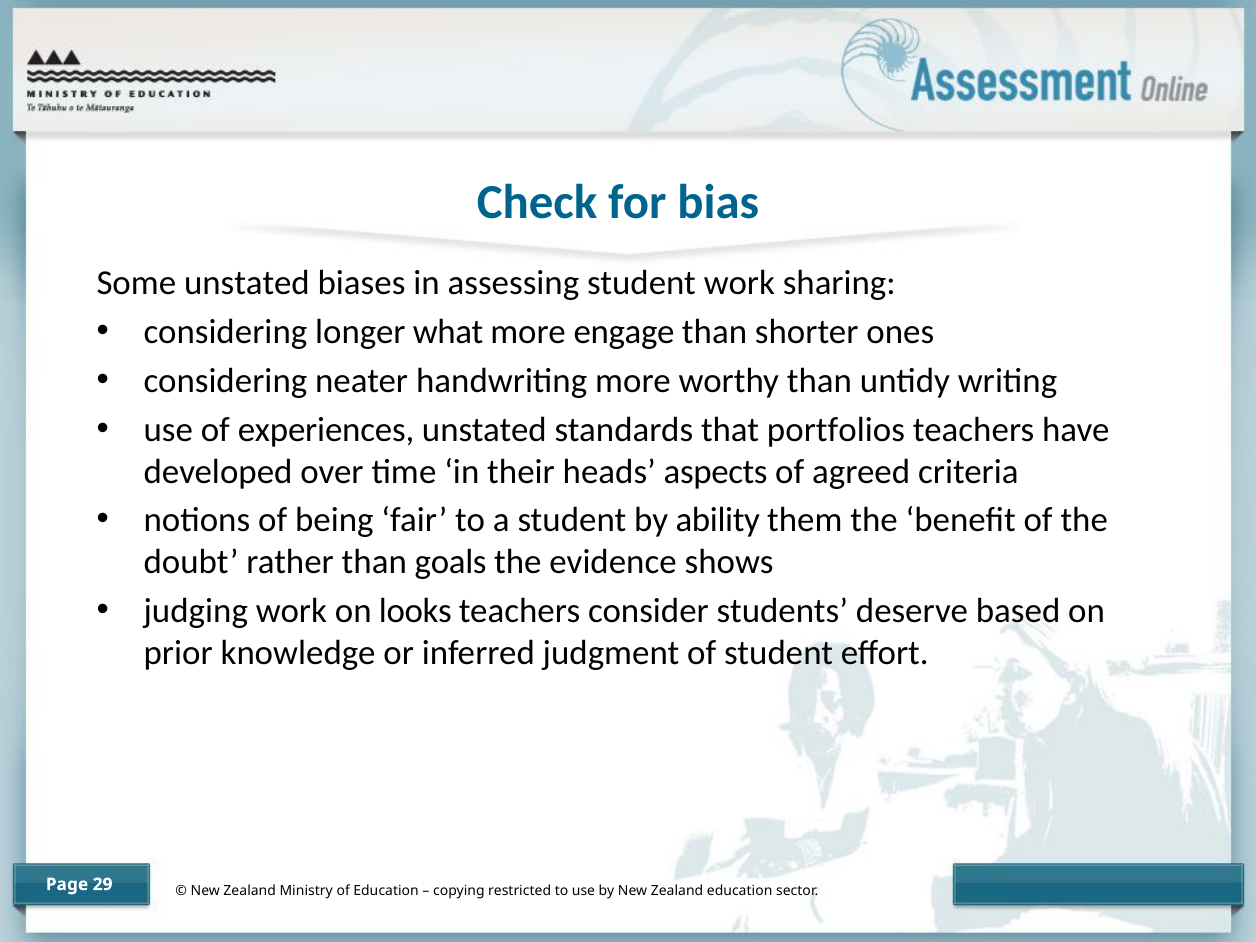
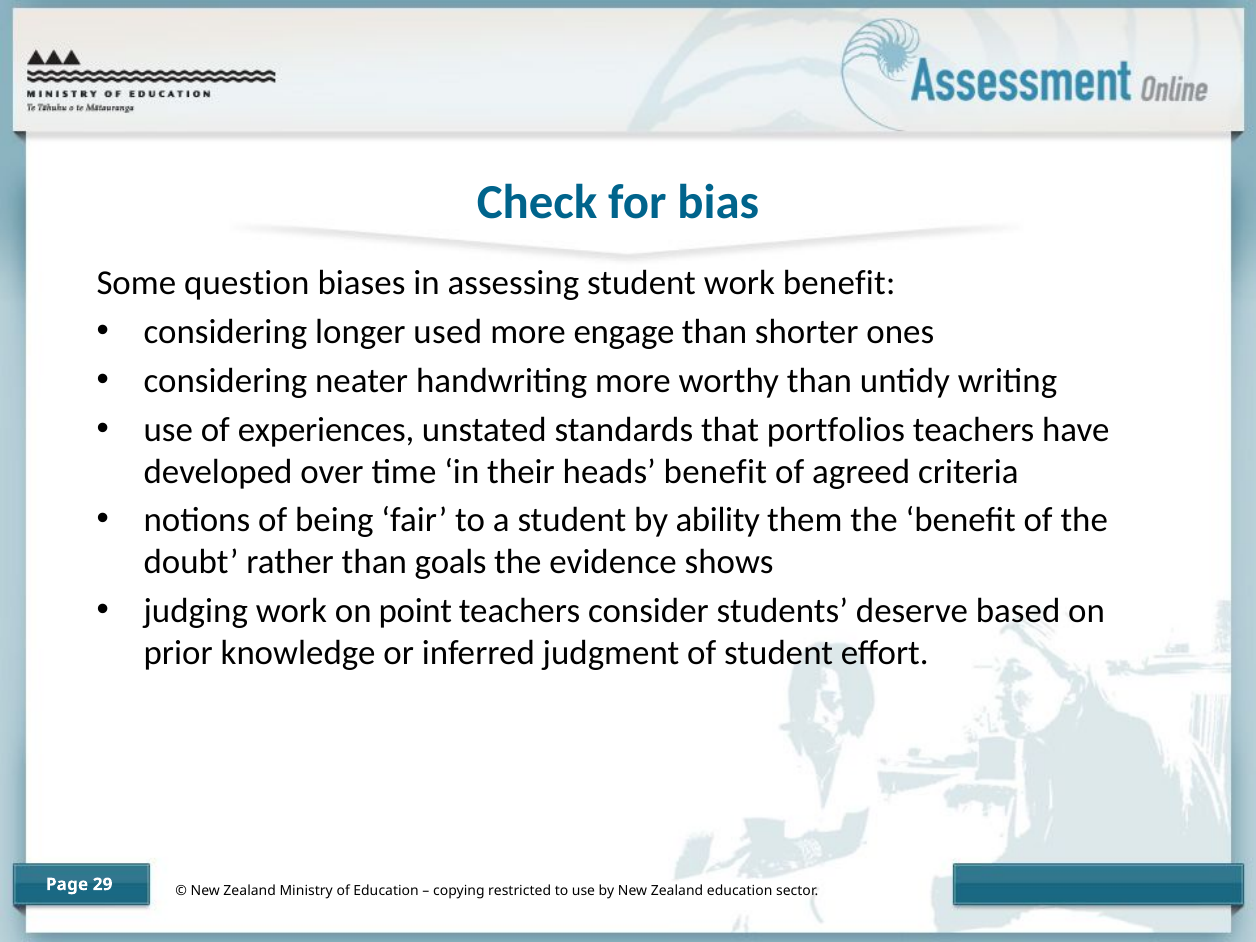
Some unstated: unstated -> question
work sharing: sharing -> benefit
what: what -> used
heads aspects: aspects -> benefit
looks: looks -> point
